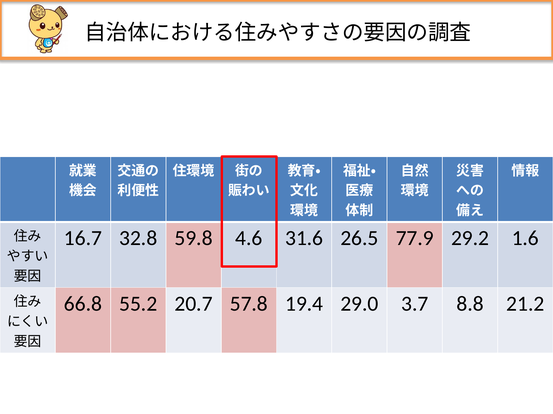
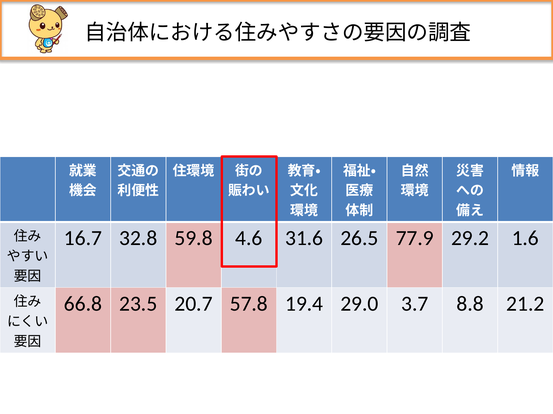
55.2: 55.2 -> 23.5
